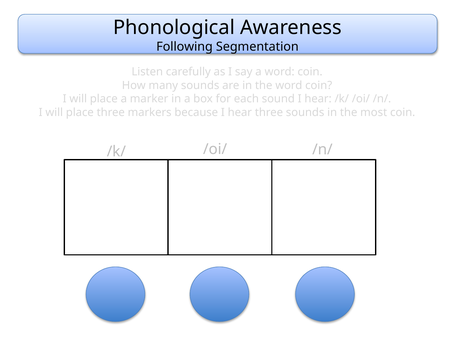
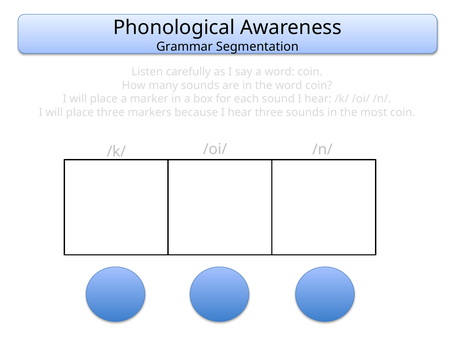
Following: Following -> Grammar
